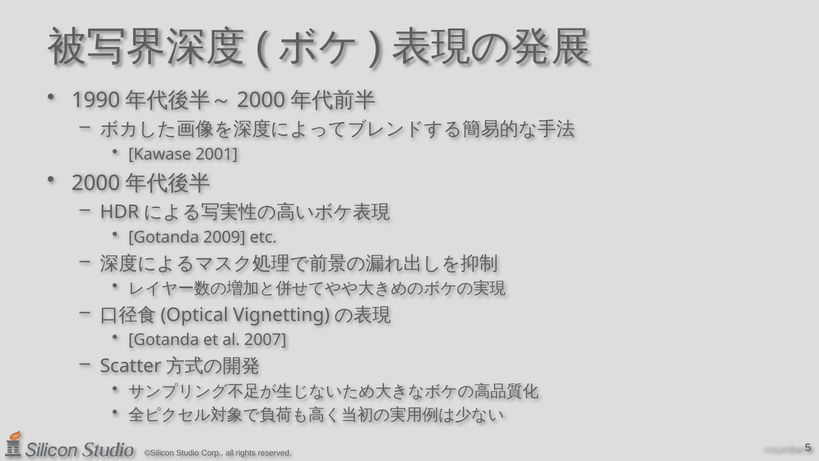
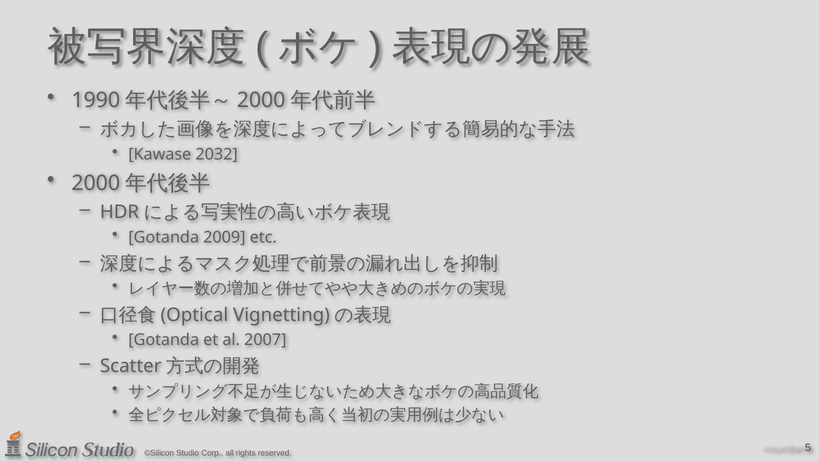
2001: 2001 -> 2032
